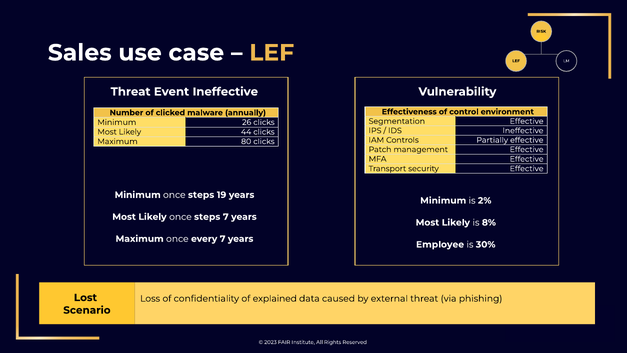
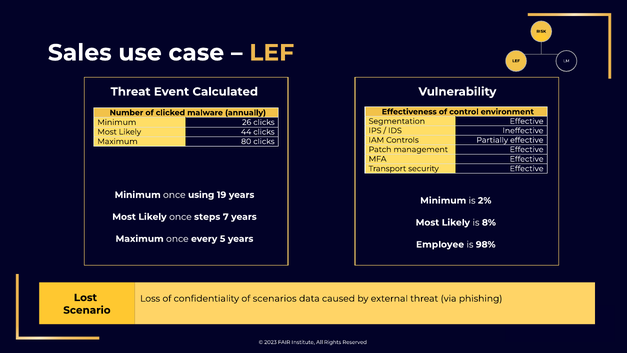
Event Ineffective: Ineffective -> Calculated
Minimum once steps: steps -> using
every 7: 7 -> 5
30%: 30% -> 98%
explained: explained -> scenarios
